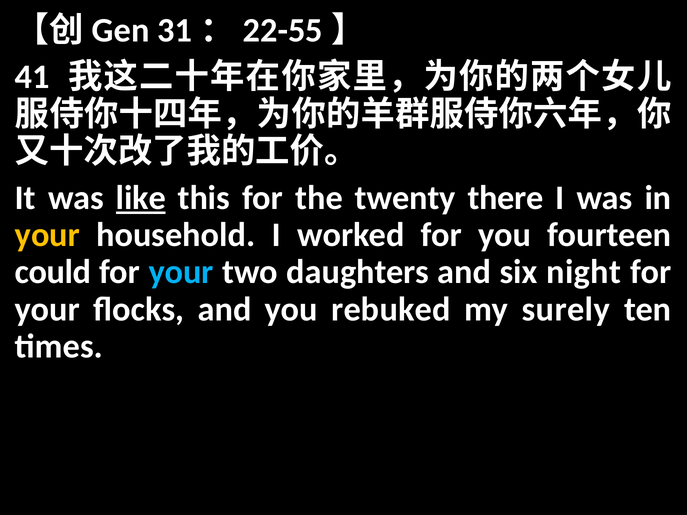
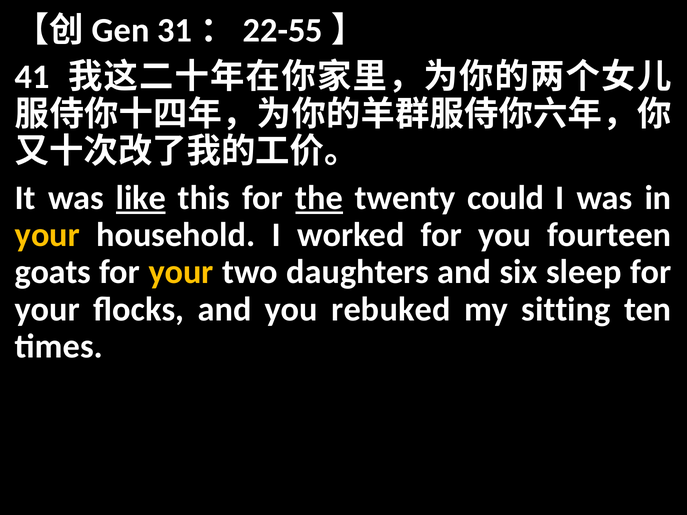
the underline: none -> present
there: there -> could
could: could -> goats
your at (181, 272) colour: light blue -> yellow
night: night -> sleep
surely: surely -> sitting
